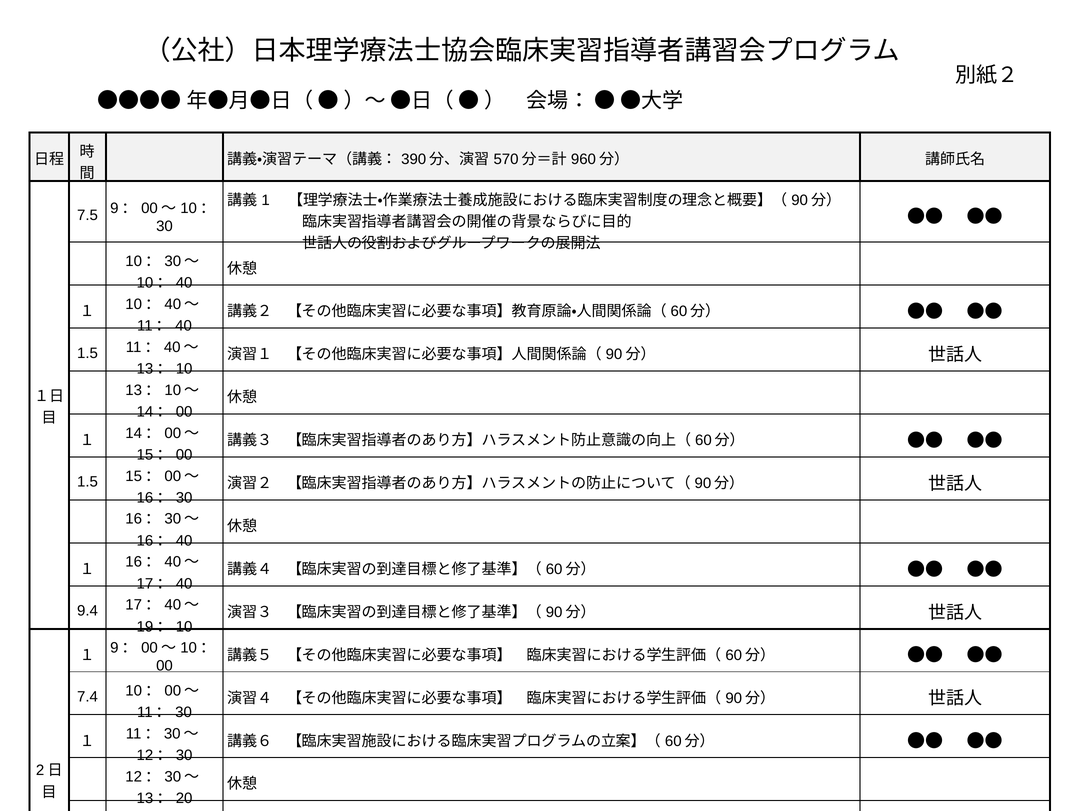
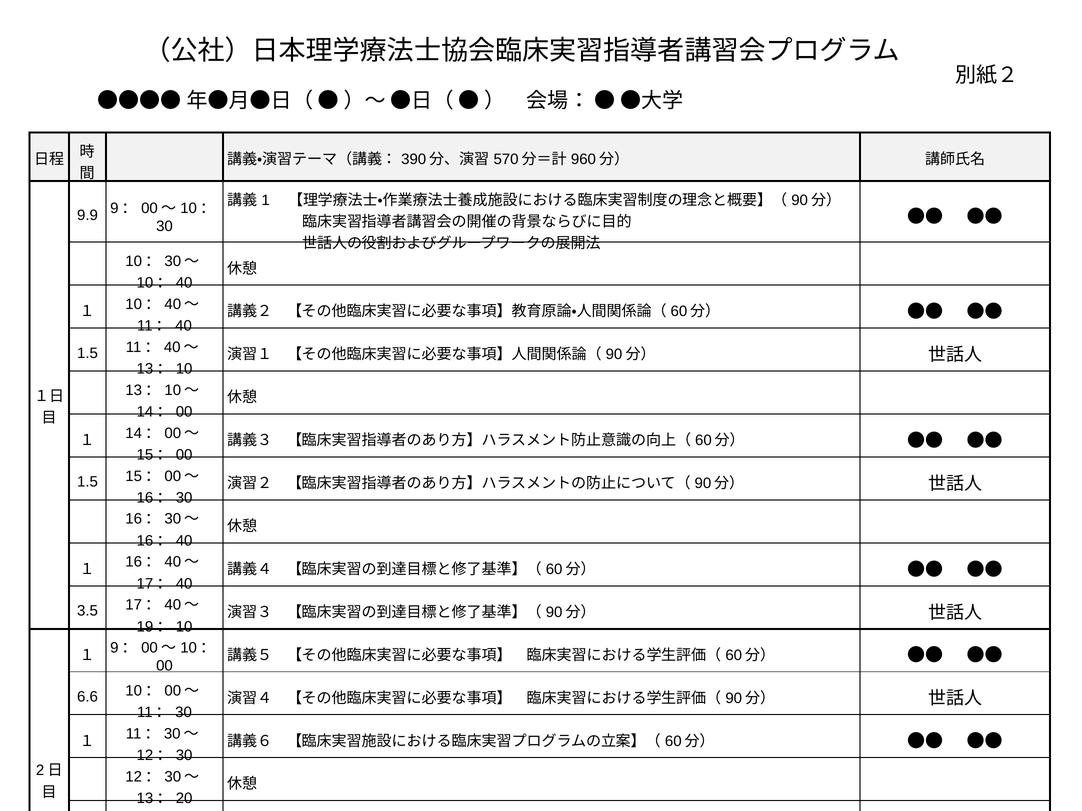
7.5: 7.5 -> 9.9
9.4: 9.4 -> 3.5
7.4: 7.4 -> 6.6
